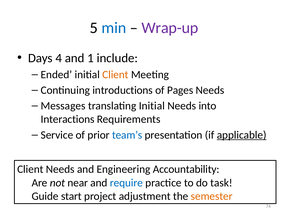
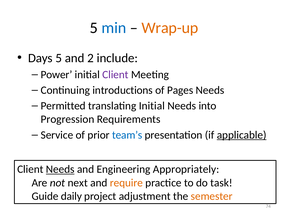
Wrap-up colour: purple -> orange
Days 4: 4 -> 5
1: 1 -> 2
Ended: Ended -> Power
Client at (115, 75) colour: orange -> purple
Messages: Messages -> Permitted
Interactions: Interactions -> Progression
Needs at (60, 169) underline: none -> present
Accountability: Accountability -> Appropriately
near: near -> next
require colour: blue -> orange
start: start -> daily
